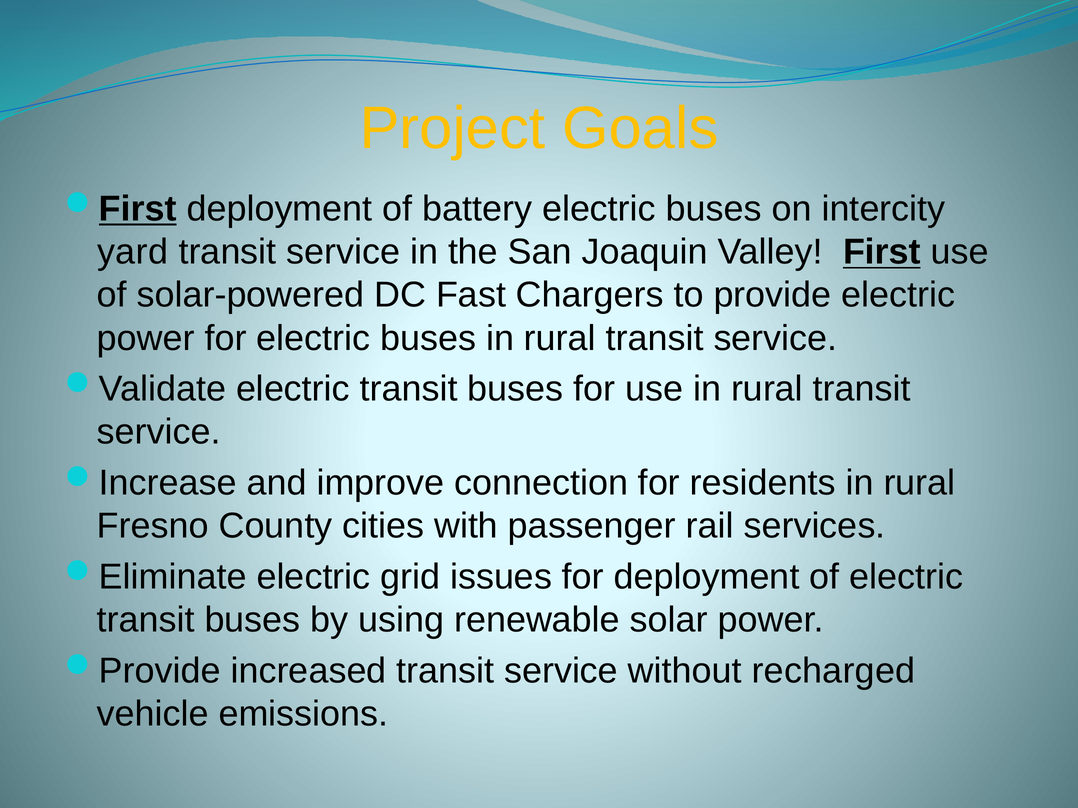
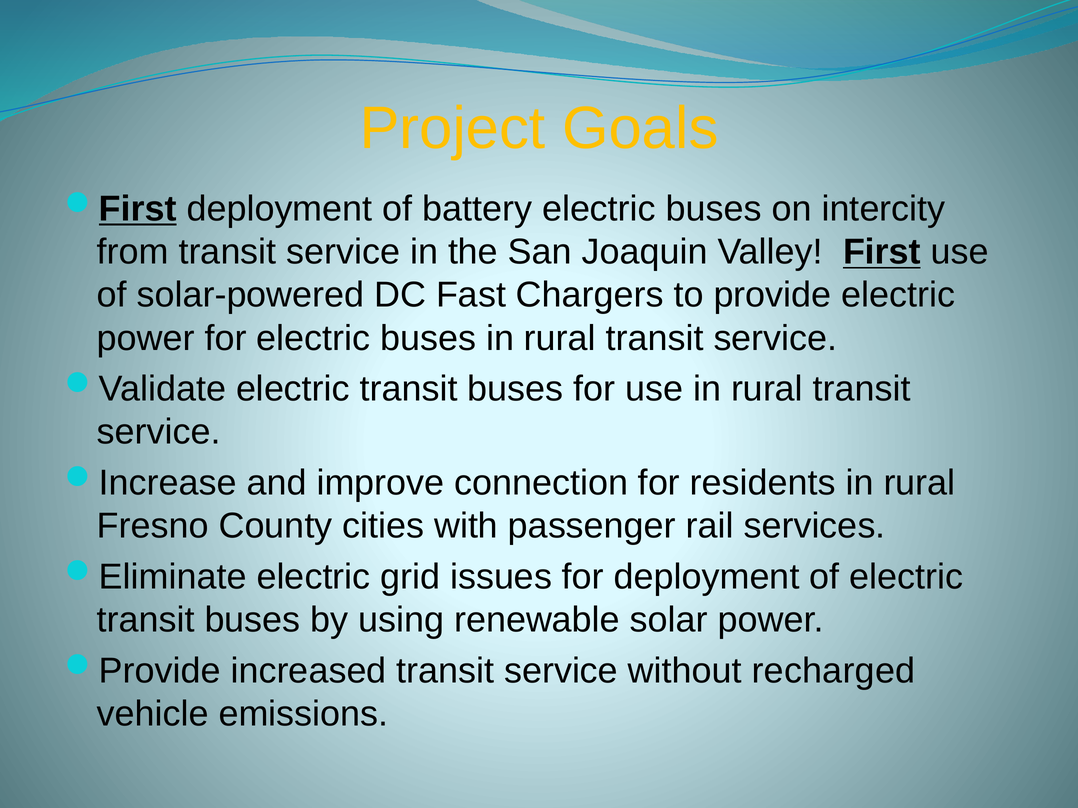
yard: yard -> from
